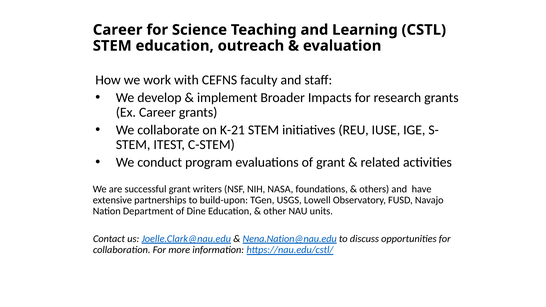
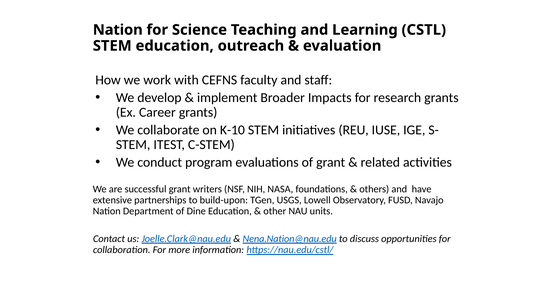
Career at (118, 30): Career -> Nation
K-21: K-21 -> K-10
